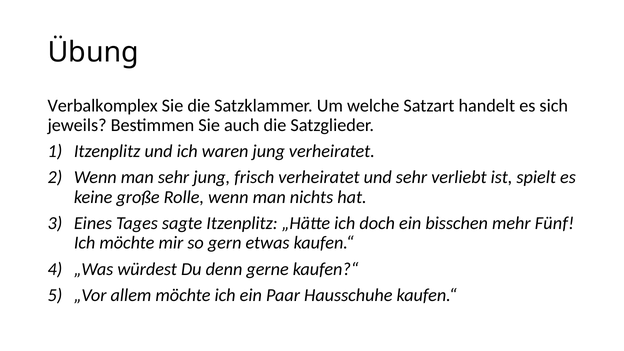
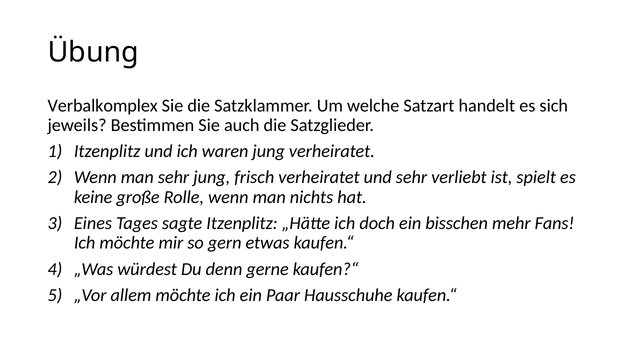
Fünf: Fünf -> Fans
